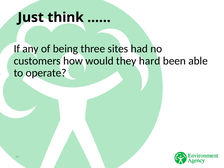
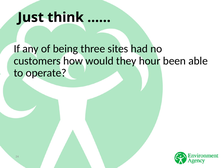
hard: hard -> hour
